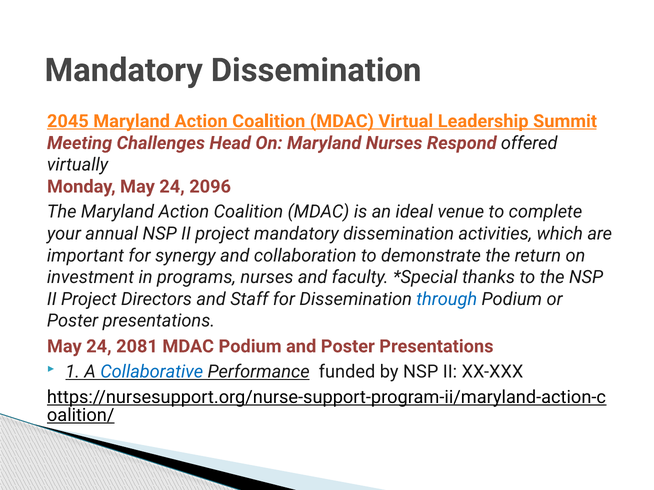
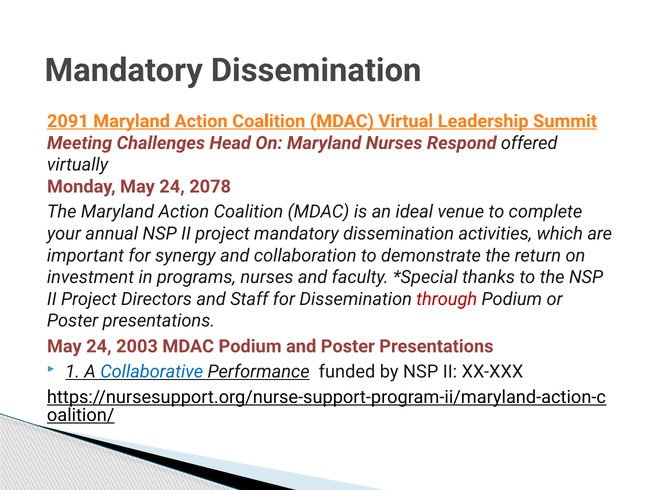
2045: 2045 -> 2091
2096: 2096 -> 2078
through colour: blue -> red
2081: 2081 -> 2003
